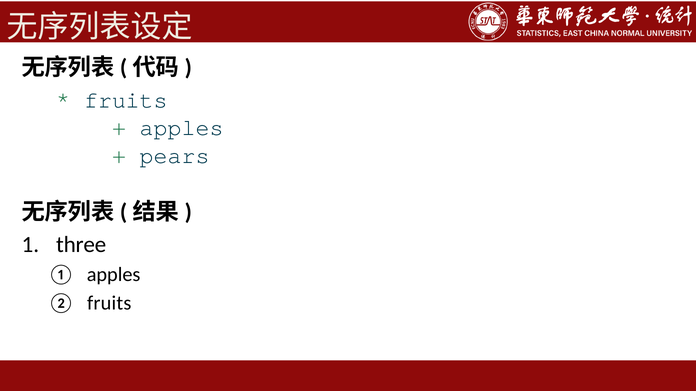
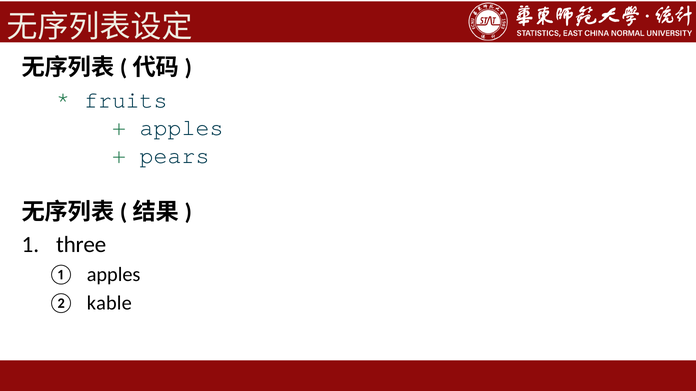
fruits at (109, 303): fruits -> kable
